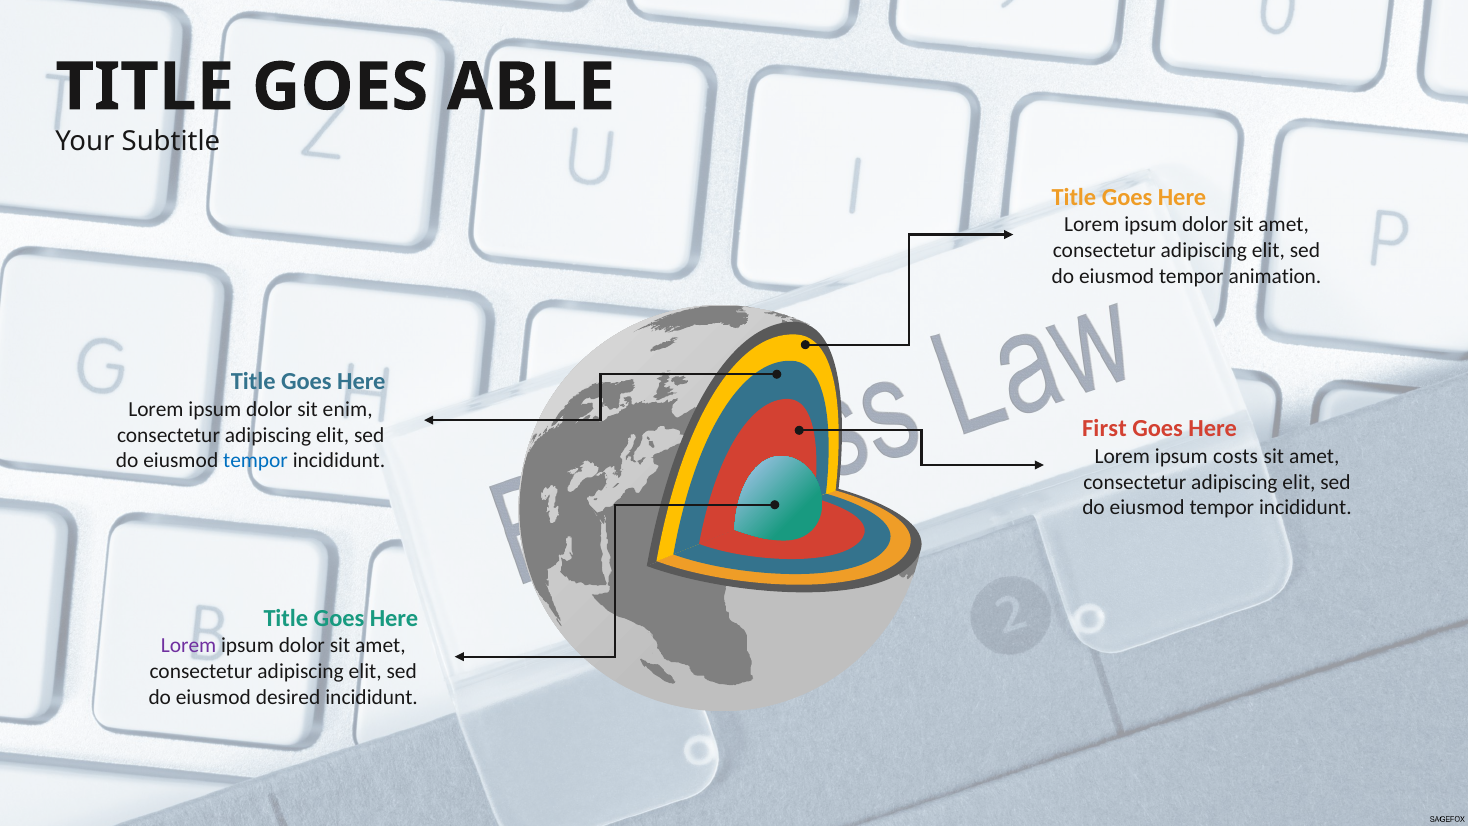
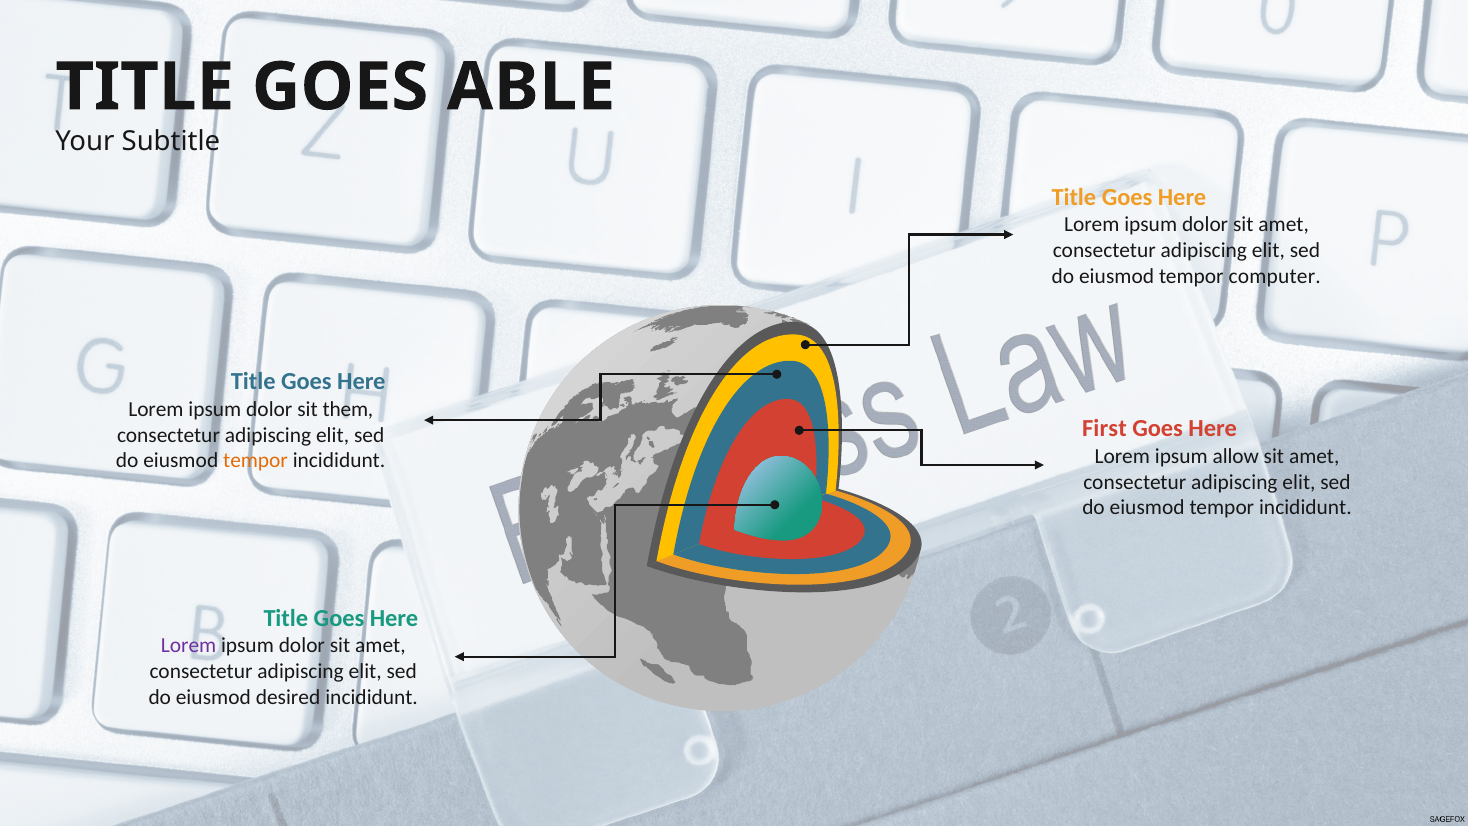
animation: animation -> computer
enim: enim -> them
costs: costs -> allow
tempor at (255, 461) colour: blue -> orange
